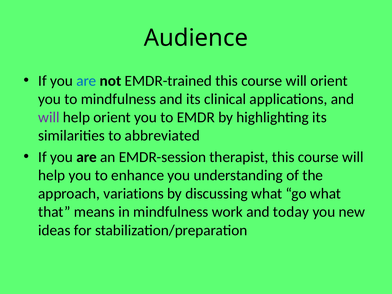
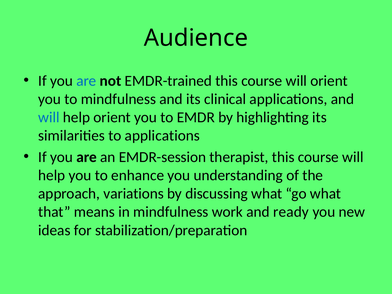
will at (49, 117) colour: purple -> blue
to abbreviated: abbreviated -> applications
today: today -> ready
